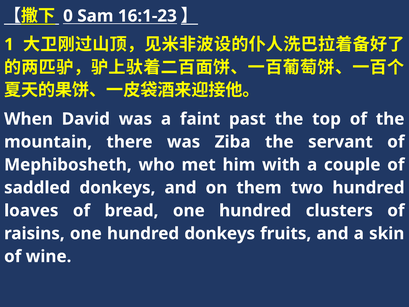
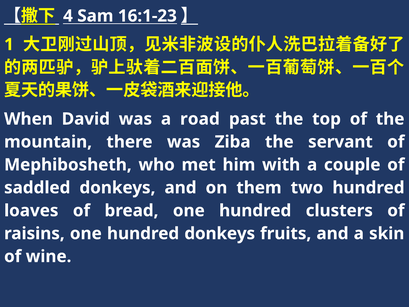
0: 0 -> 4
faint: faint -> road
